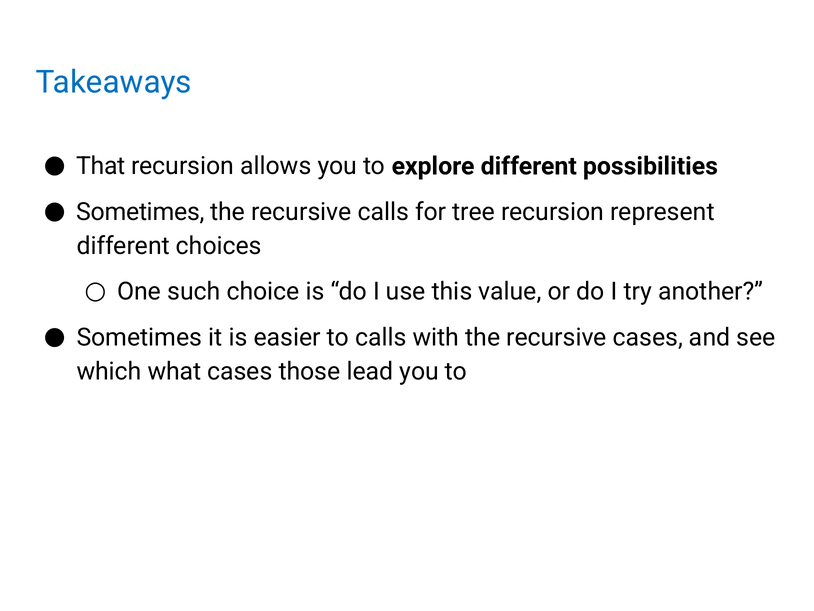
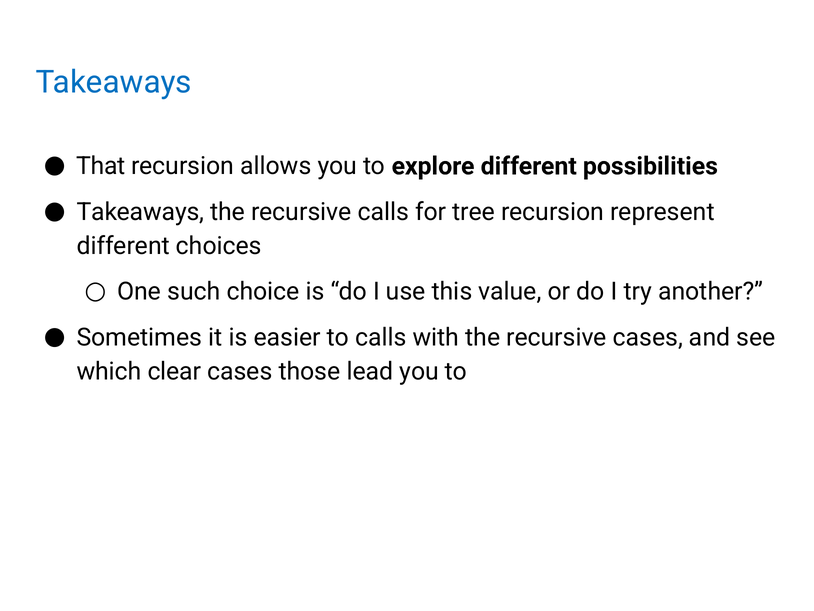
Sometimes at (140, 212): Sometimes -> Takeaways
what: what -> clear
